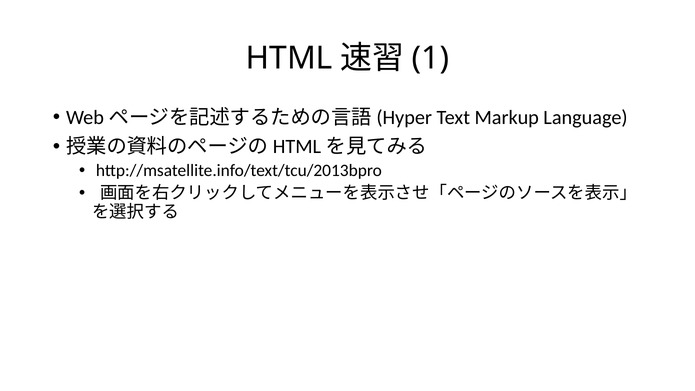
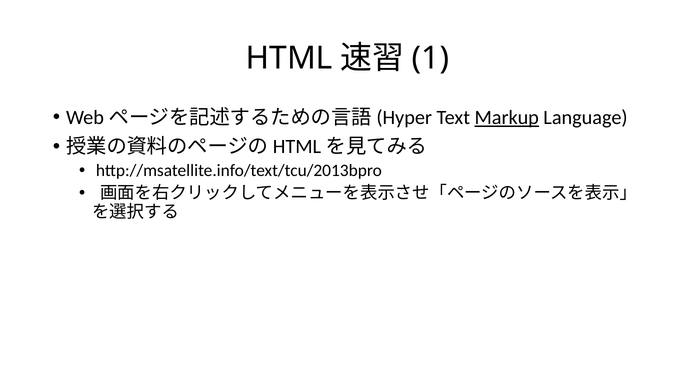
Markup underline: none -> present
